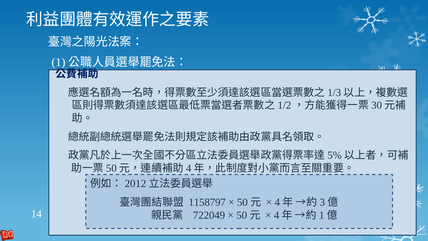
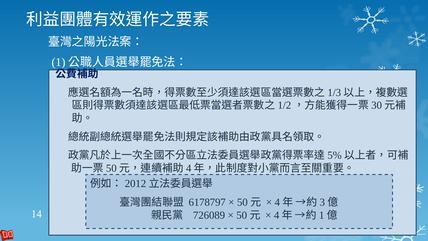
1158797: 1158797 -> 6178797
722049: 722049 -> 726089
